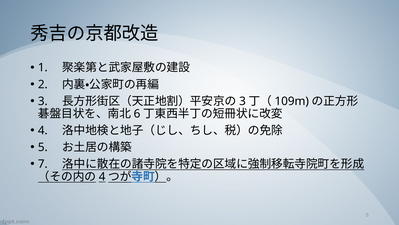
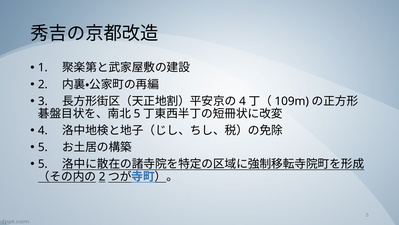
3 at (242, 101): 3 -> 4
6 at (137, 113): 6 -> 5
7 at (43, 164): 7 -> 5
4 at (102, 176): 4 -> 2
